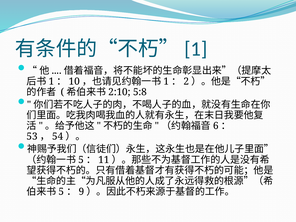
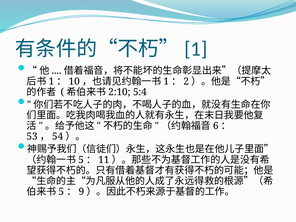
5:8: 5:8 -> 5:4
